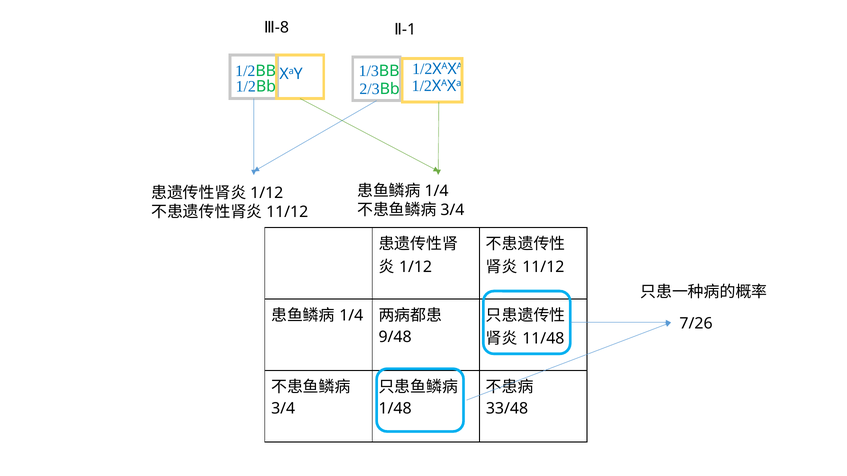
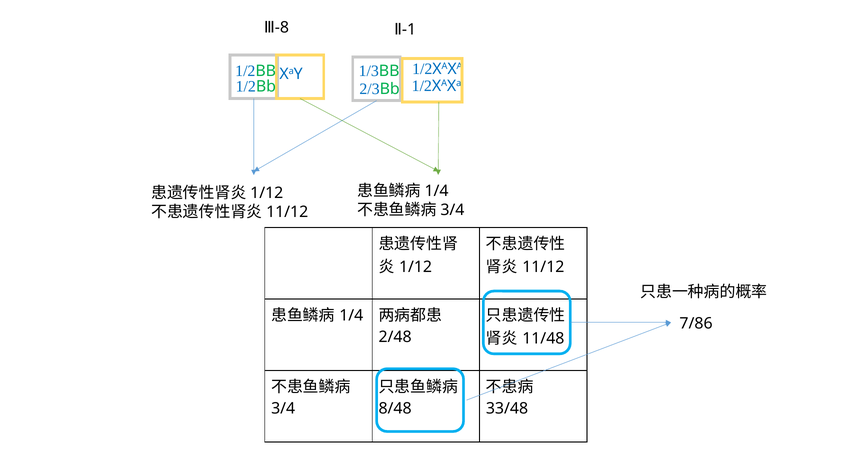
7/26: 7/26 -> 7/86
9/48: 9/48 -> 2/48
1/48: 1/48 -> 8/48
